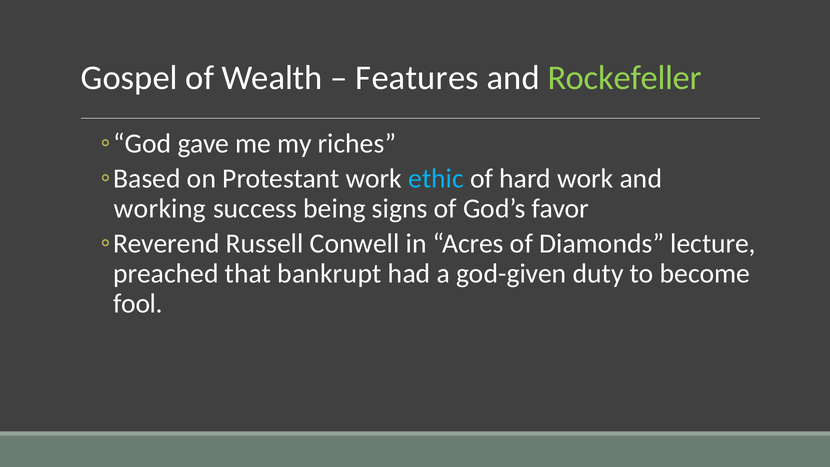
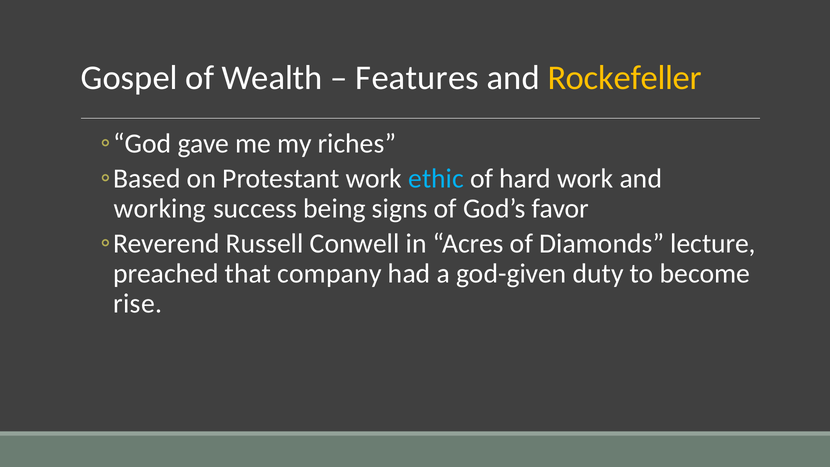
Rockefeller colour: light green -> yellow
bankrupt: bankrupt -> company
fool: fool -> rise
